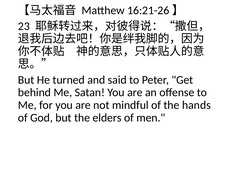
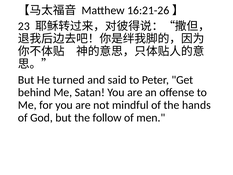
elders: elders -> follow
